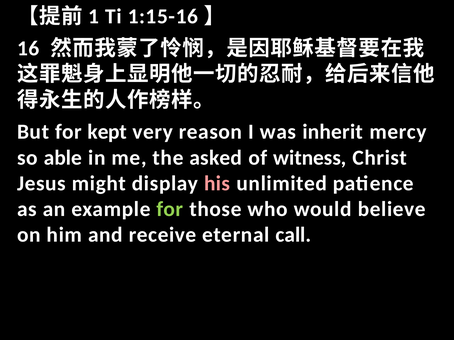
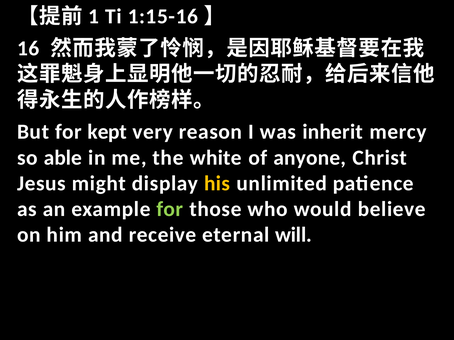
asked: asked -> white
witness: witness -> anyone
his colour: pink -> yellow
call: call -> will
